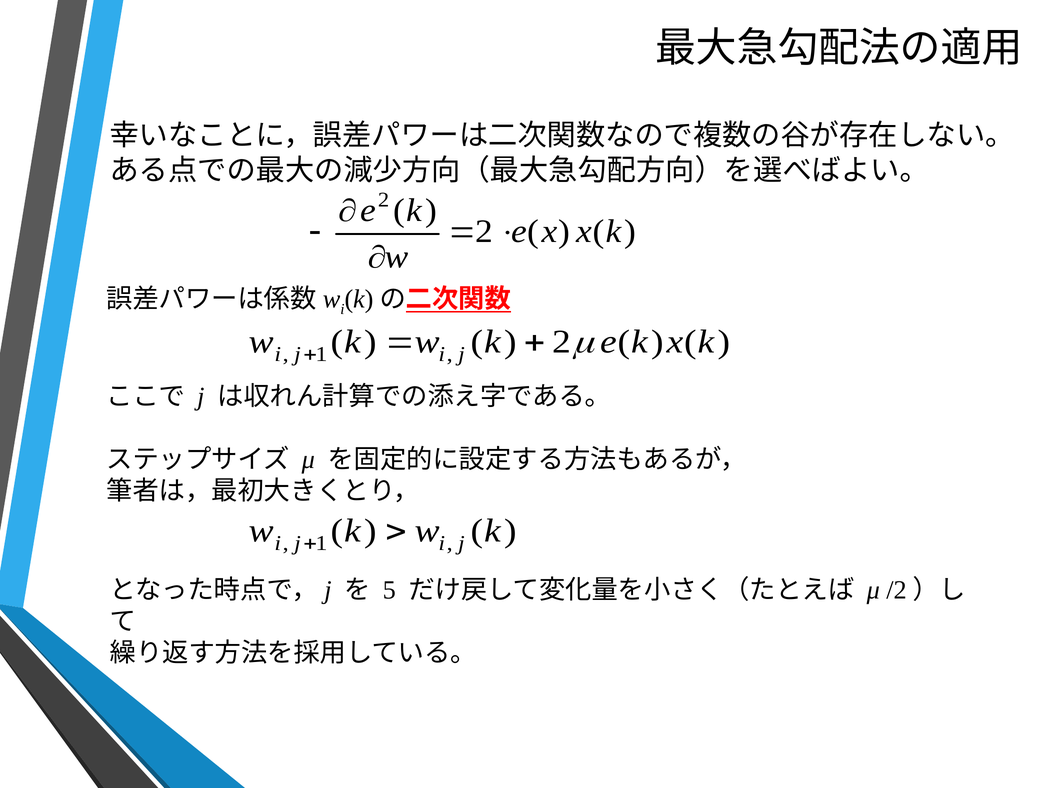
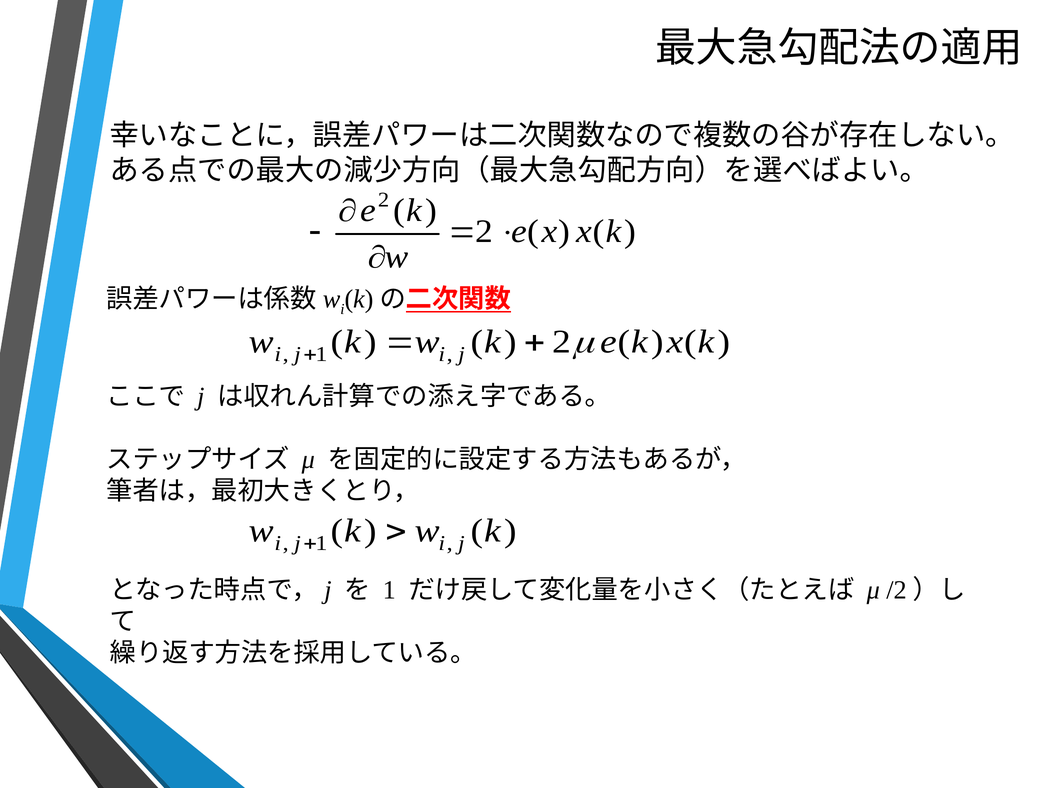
5 at (389, 590): 5 -> 1
